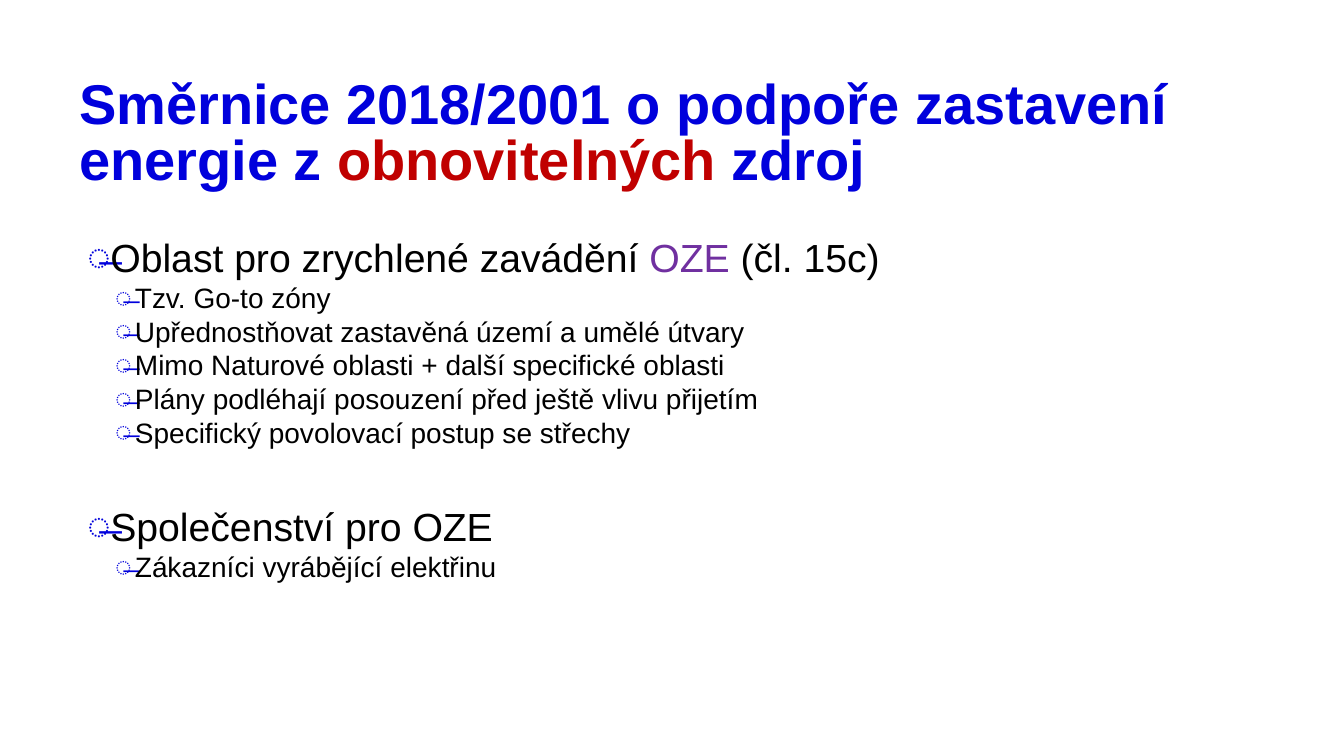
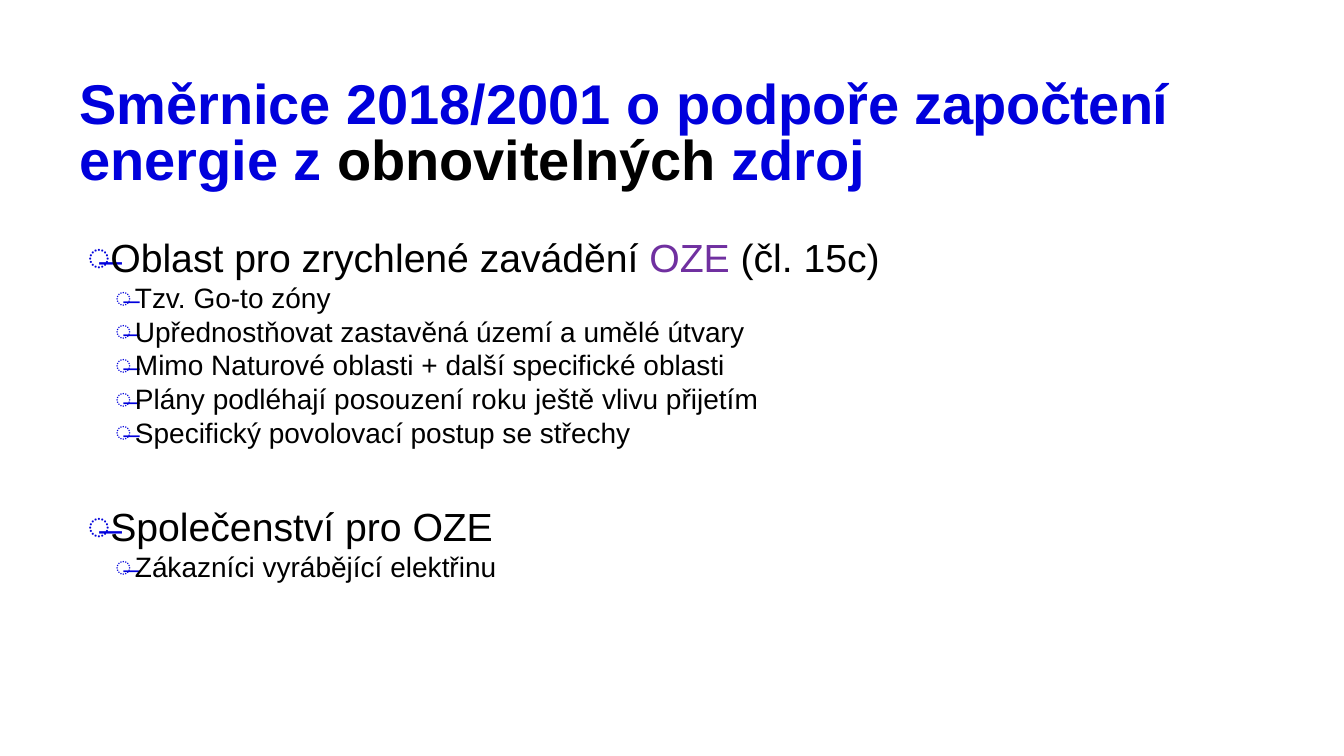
zastavení: zastavení -> započtení
obnovitelných colour: red -> black
před: před -> roku
